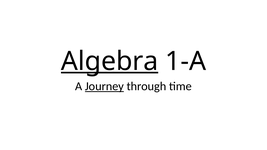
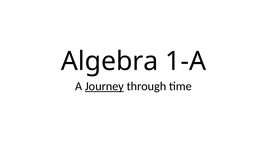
Algebra underline: present -> none
